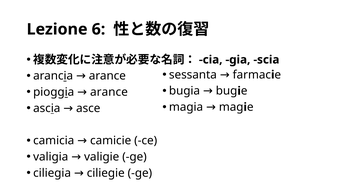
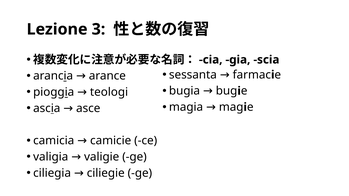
6: 6 -> 3
pioggia arance: arance -> teologi
